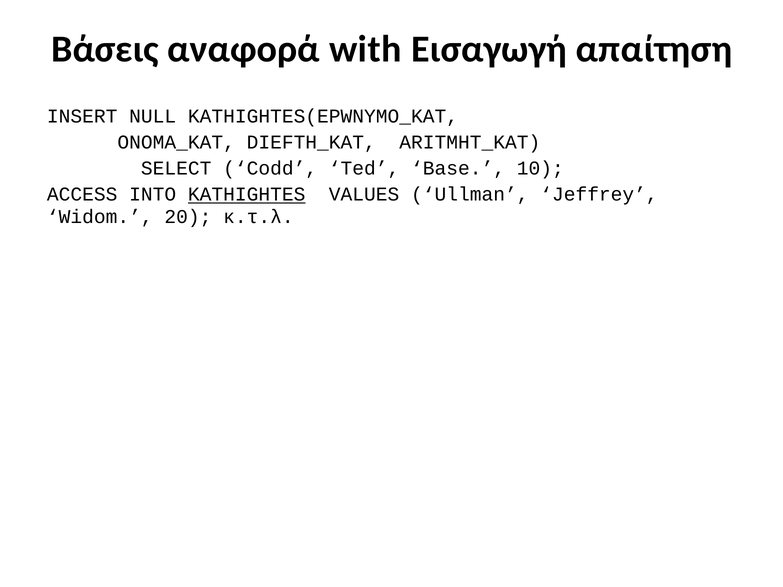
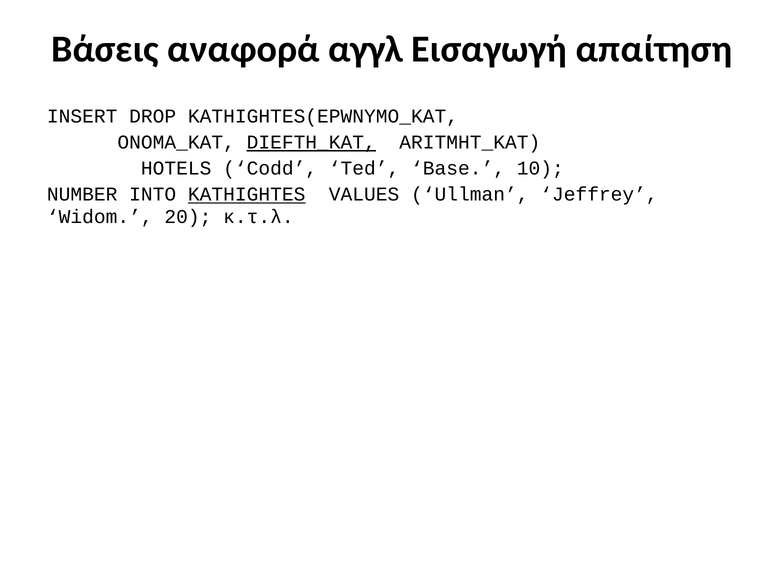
with: with -> αγγλ
NULL: NULL -> DROP
DIEFTH_KAT underline: none -> present
SELECT: SELECT -> HOTELS
ACCESS: ACCESS -> NUMBER
